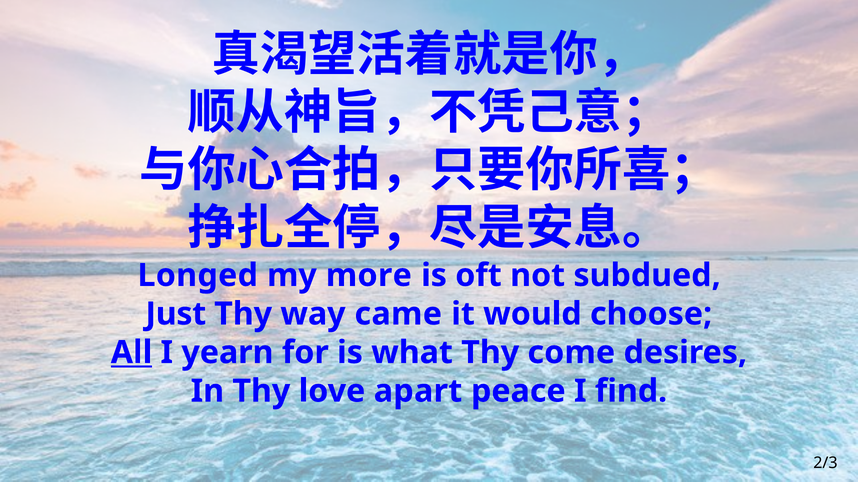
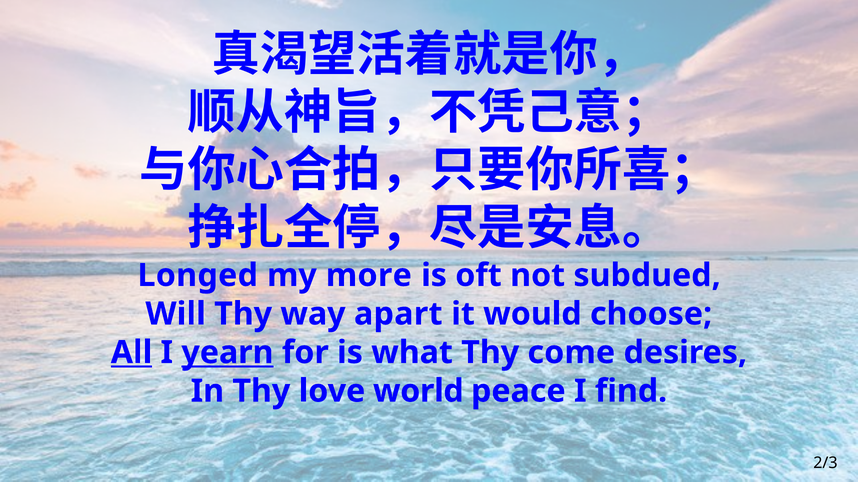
Just: Just -> Will
came: came -> apart
yearn underline: none -> present
apart: apart -> world
